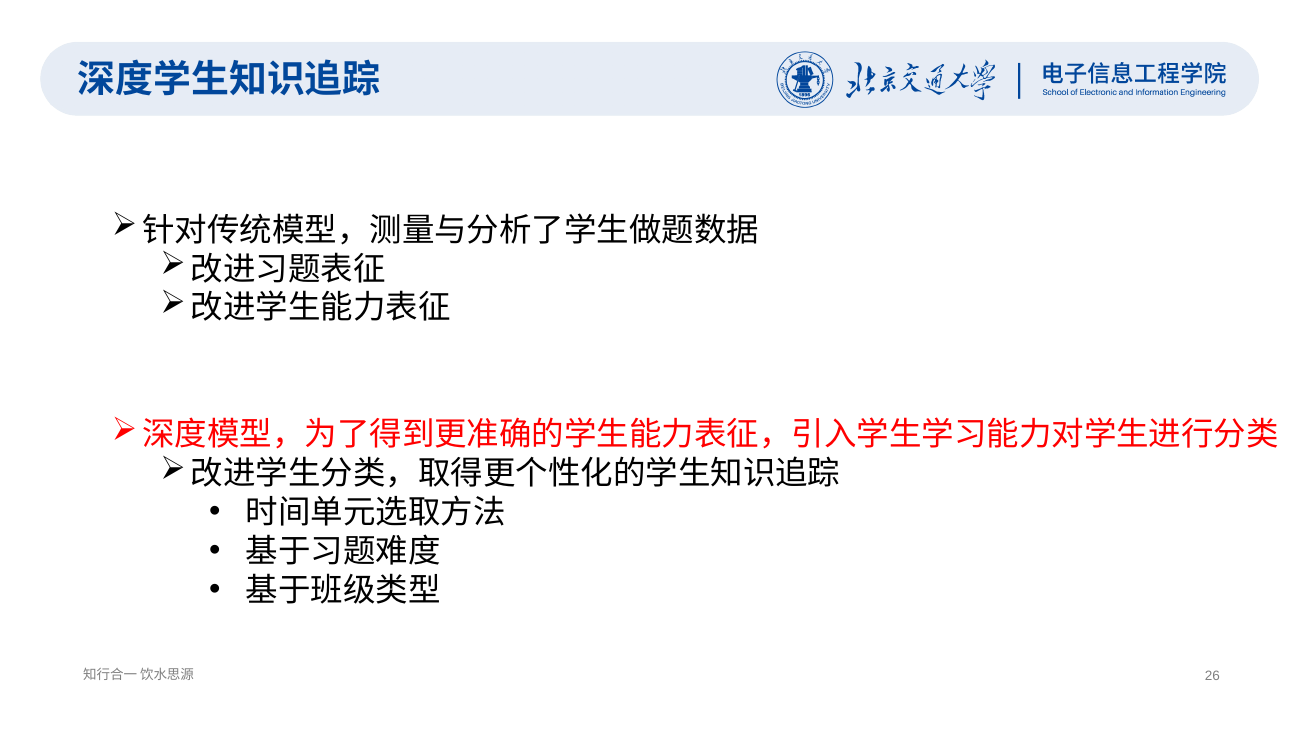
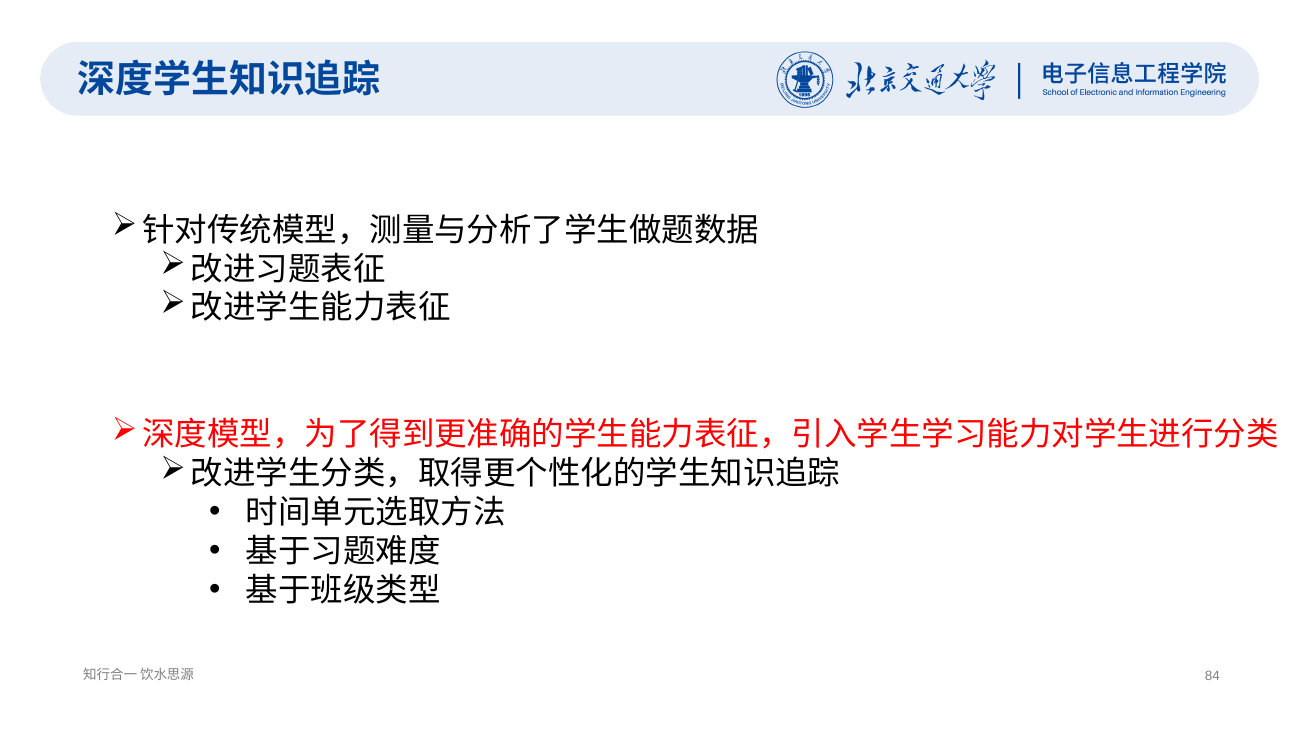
26: 26 -> 84
